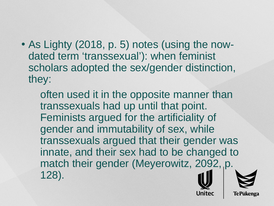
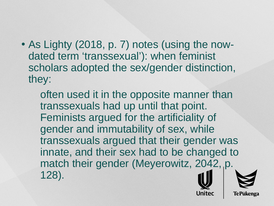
5: 5 -> 7
2092: 2092 -> 2042
